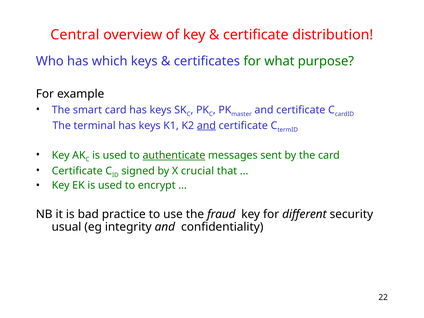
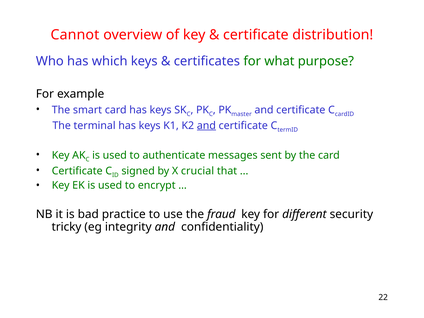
Central: Central -> Cannot
authenticate underline: present -> none
usual: usual -> tricky
